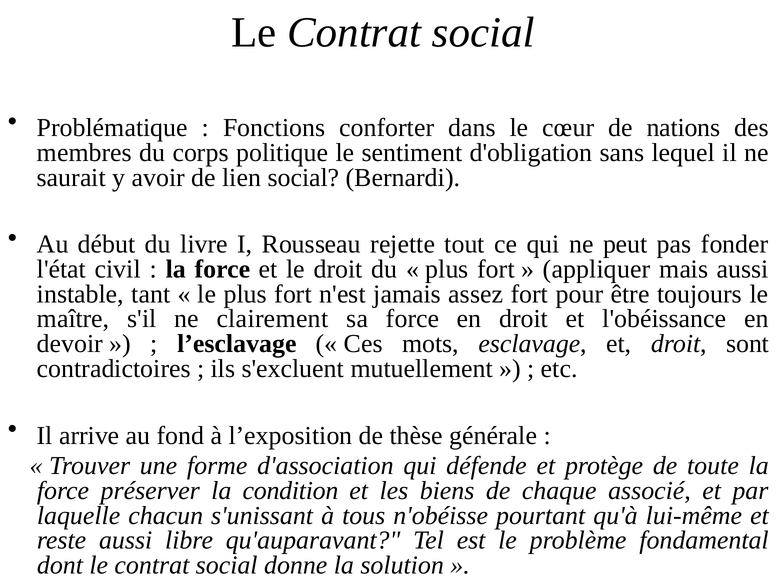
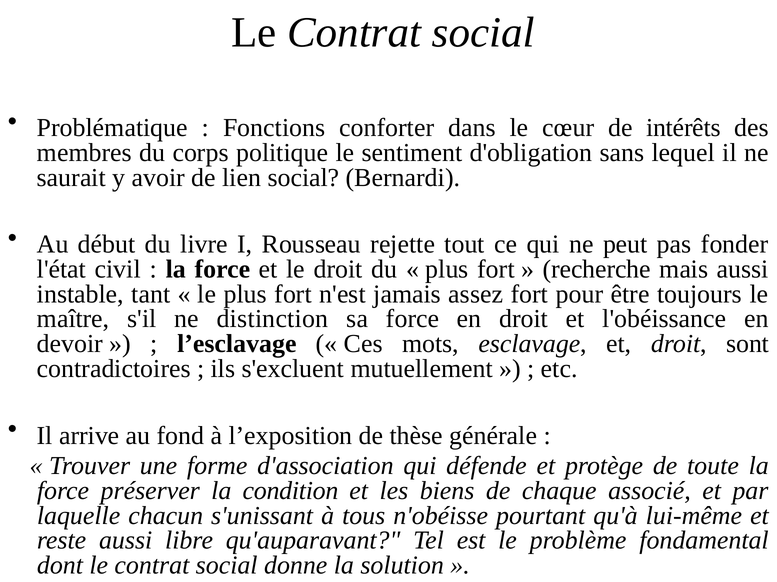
nations: nations -> intérêts
appliquer: appliquer -> recherche
clairement: clairement -> distinction
